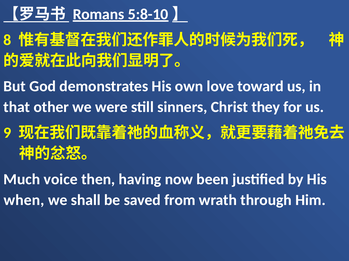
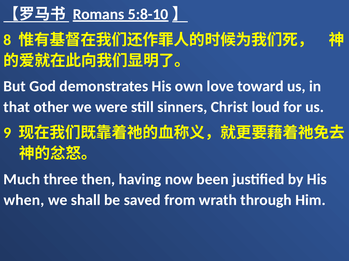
they: they -> loud
voice: voice -> three
